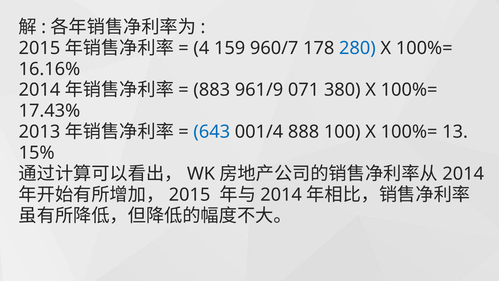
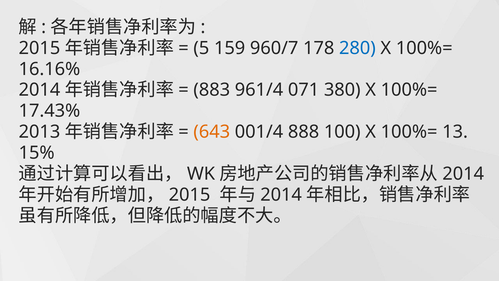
4: 4 -> 5
961/9: 961/9 -> 961/4
643 colour: blue -> orange
